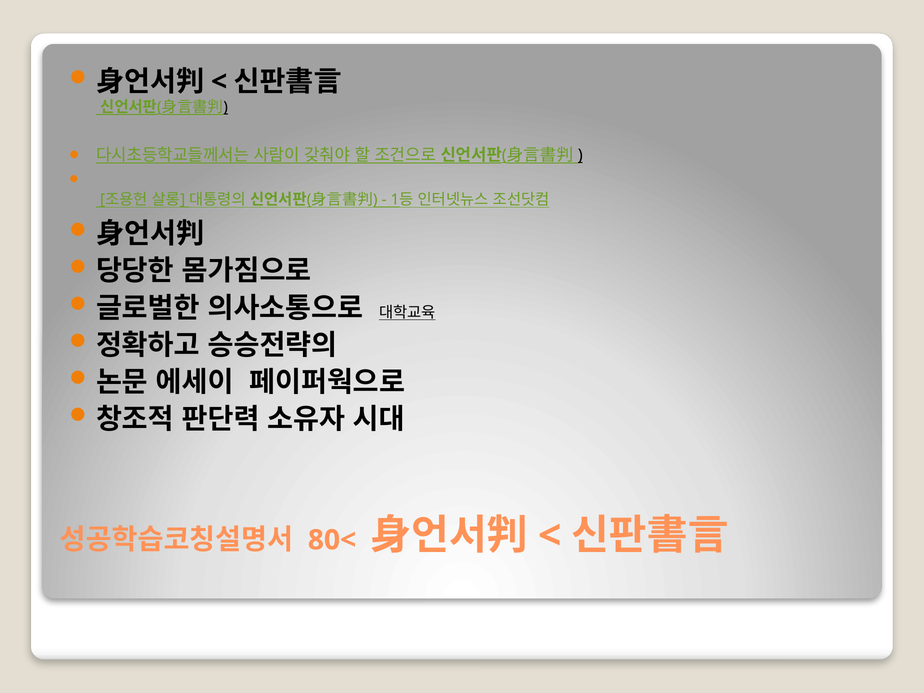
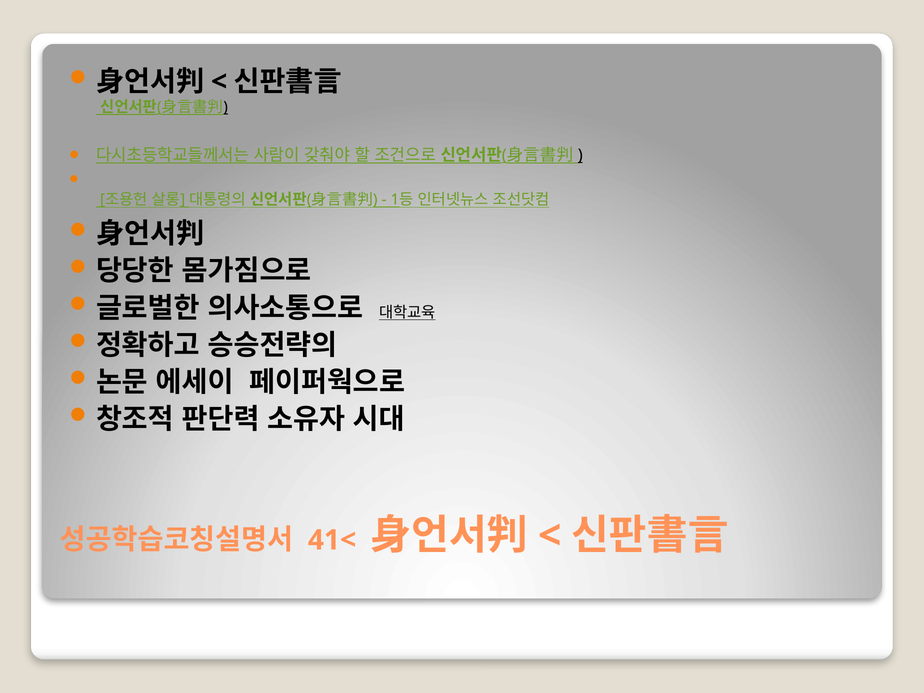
80<: 80< -> 41<
